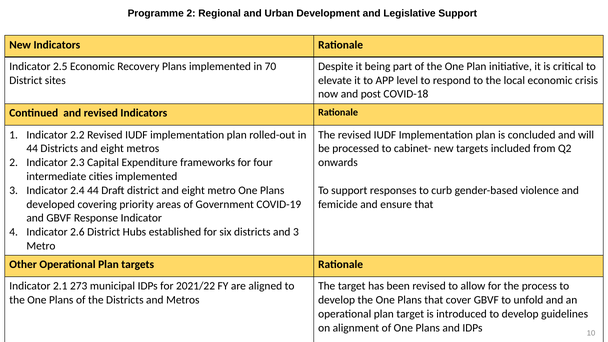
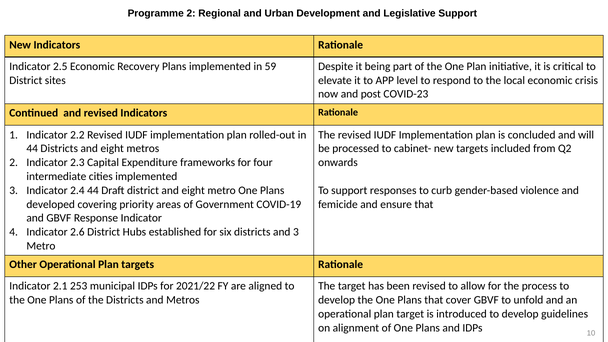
70: 70 -> 59
COVID-18: COVID-18 -> COVID-23
273: 273 -> 253
